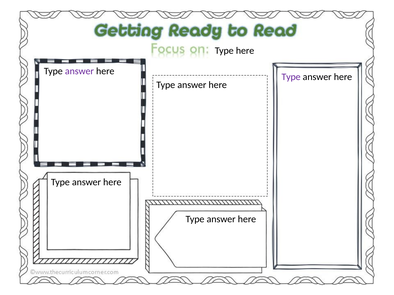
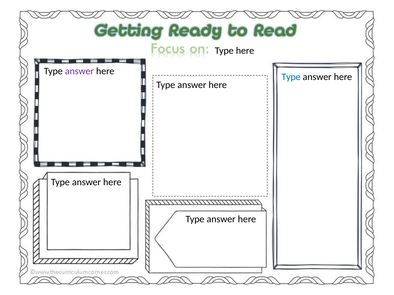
Type at (291, 77) colour: purple -> blue
